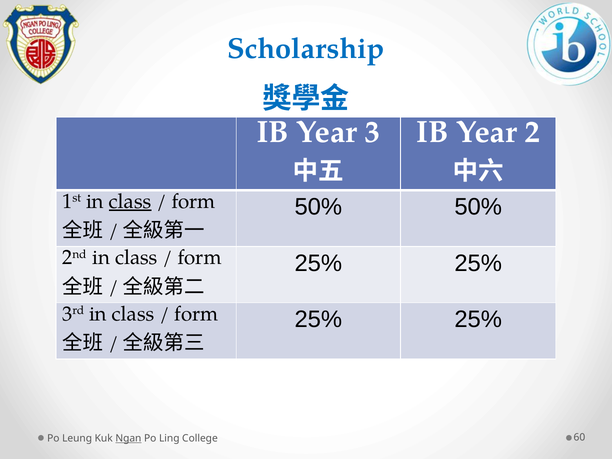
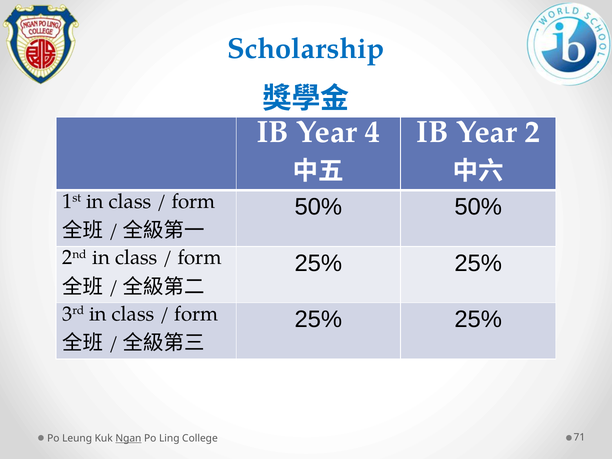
3: 3 -> 4
class at (130, 201) underline: present -> none
60: 60 -> 71
